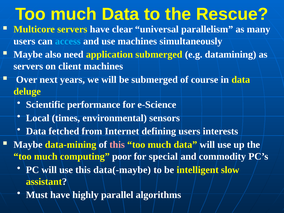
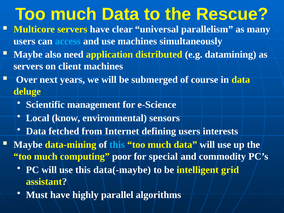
application submerged: submerged -> distributed
performance: performance -> management
times: times -> know
this at (117, 145) colour: pink -> light blue
slow: slow -> grid
